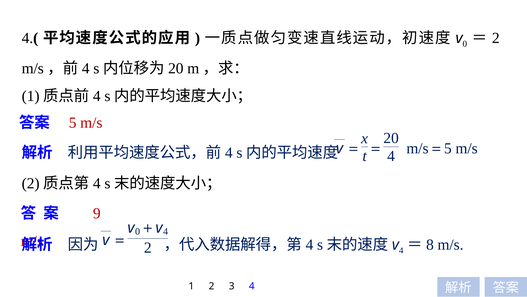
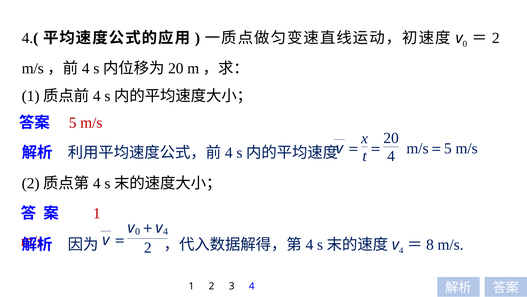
9 at (97, 213): 9 -> 1
